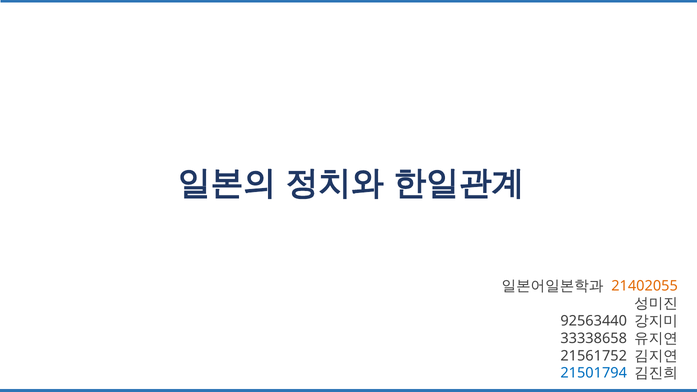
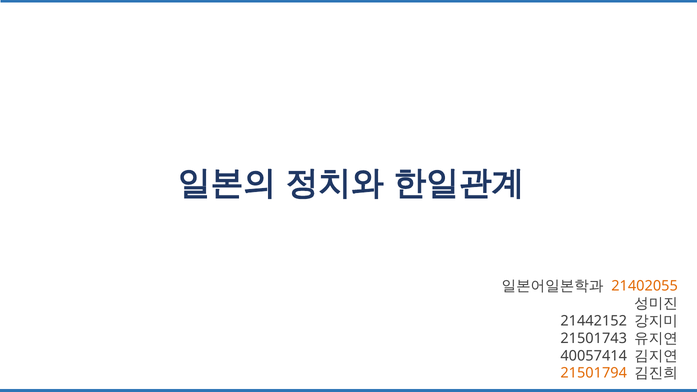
92563440: 92563440 -> 21442152
33338658: 33338658 -> 21501743
21561752: 21561752 -> 40057414
21501794 colour: blue -> orange
